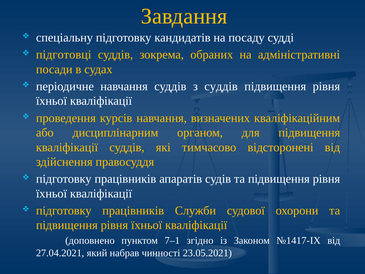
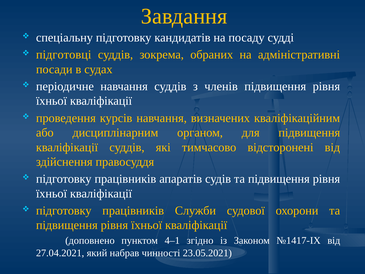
з суддів: суддів -> членів
7–1: 7–1 -> 4–1
